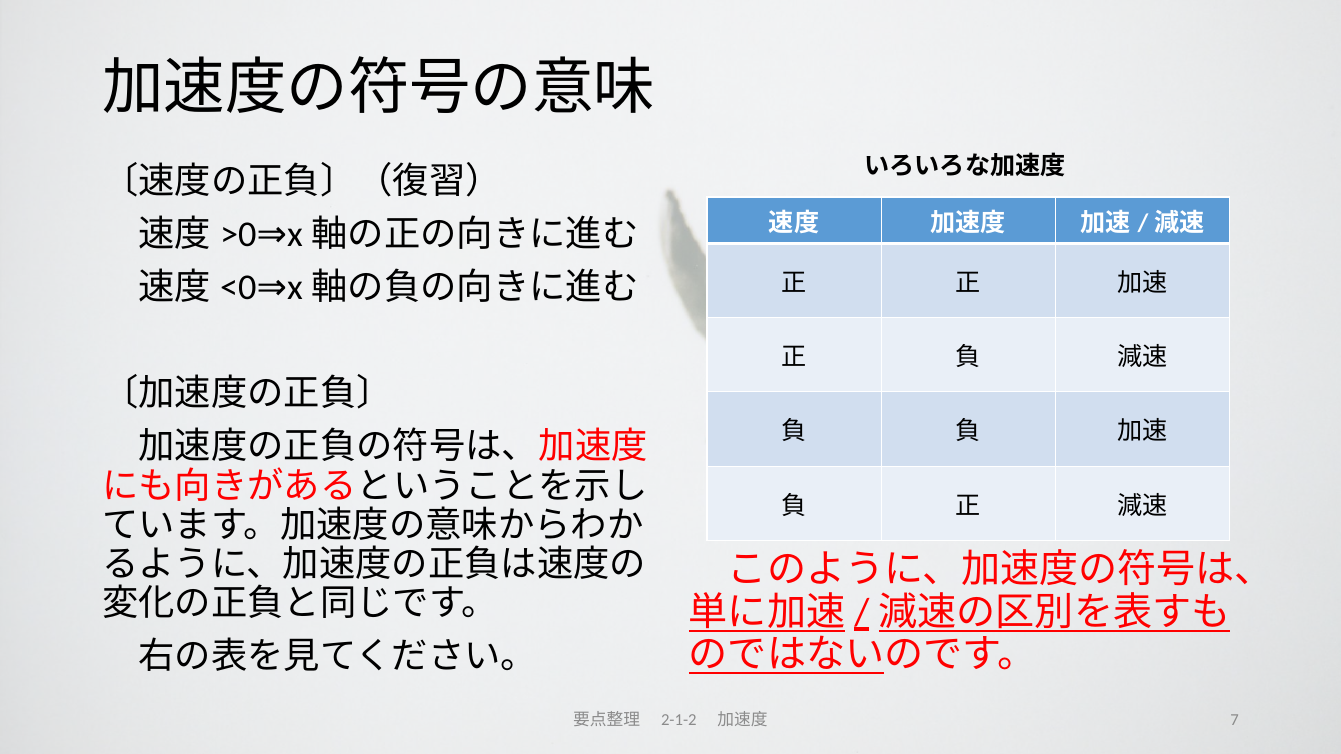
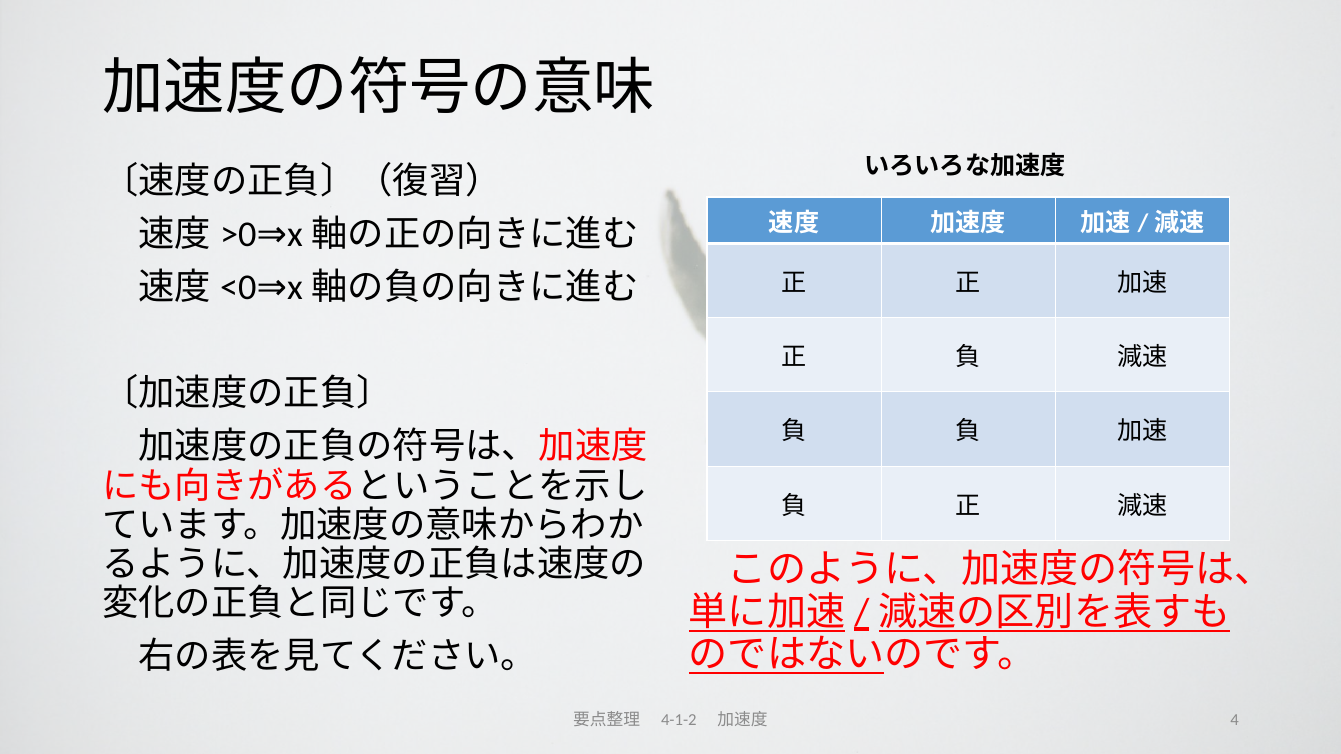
2-1-2: 2-1-2 -> 4-1-2
7: 7 -> 4
